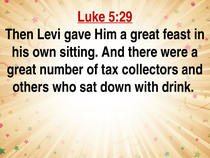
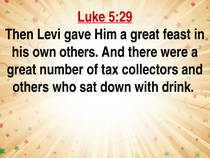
own sitting: sitting -> others
